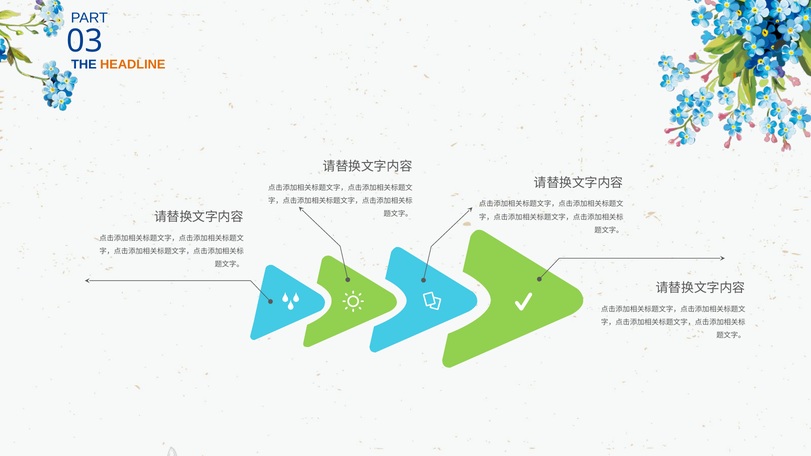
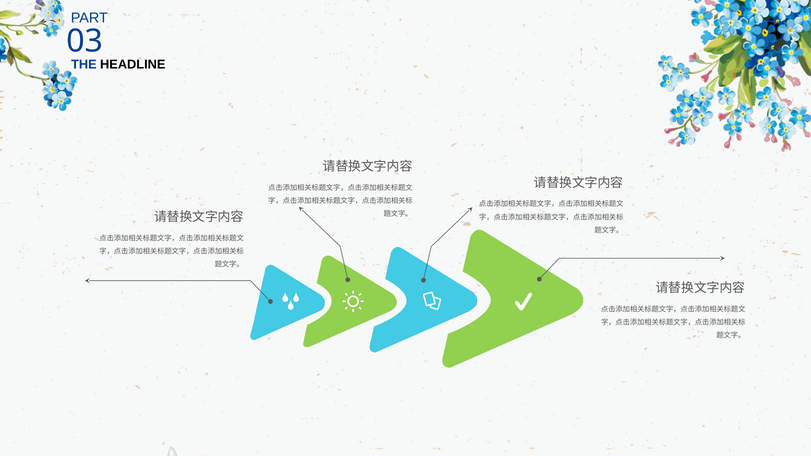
HEADLINE colour: orange -> black
